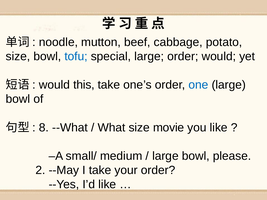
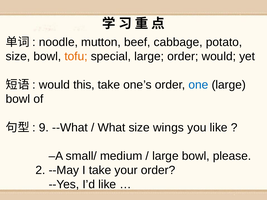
tofu colour: blue -> orange
8: 8 -> 9
movie: movie -> wings
